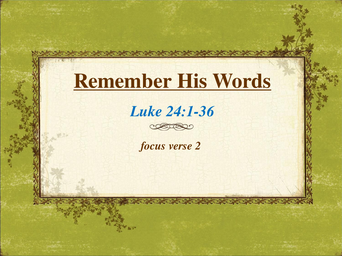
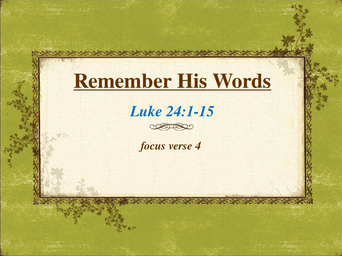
24:1-36: 24:1-36 -> 24:1-15
2: 2 -> 4
